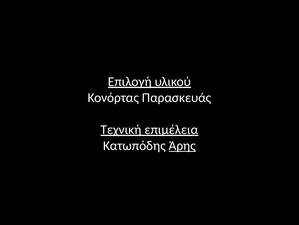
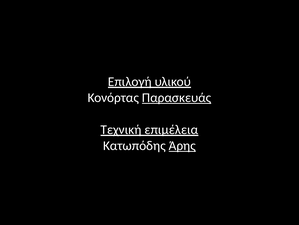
Παρασκευάς underline: none -> present
